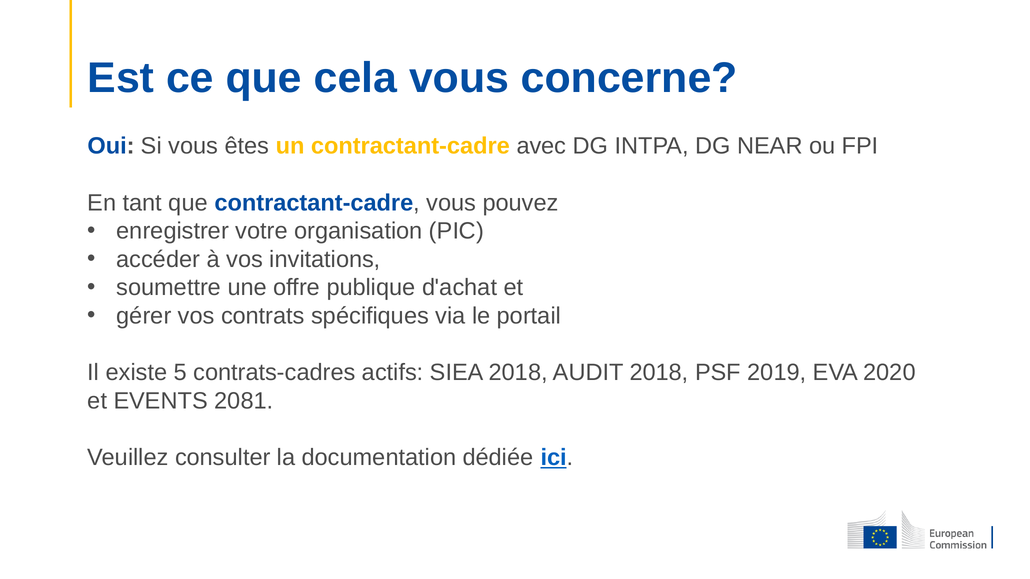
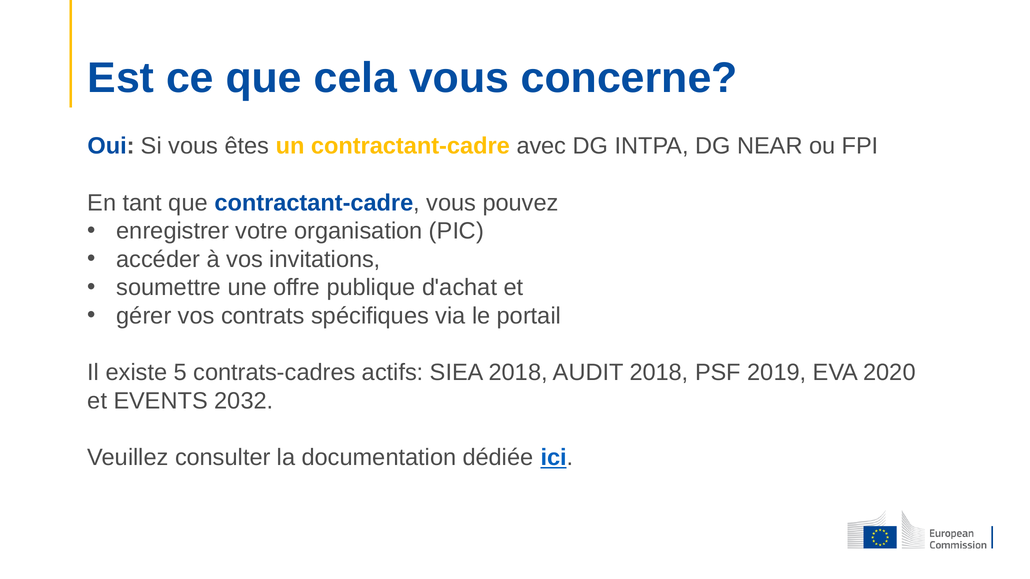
2081: 2081 -> 2032
